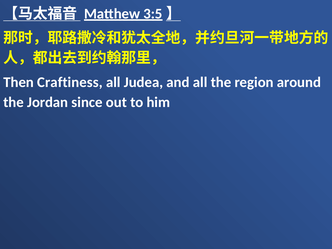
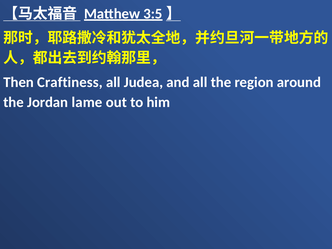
since: since -> lame
